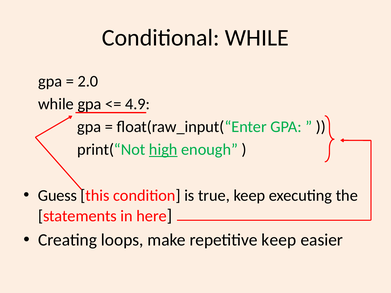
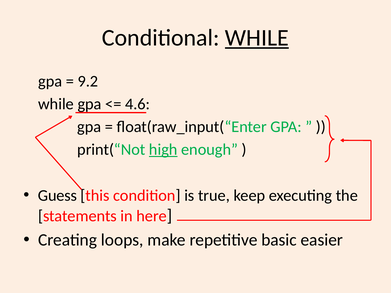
WHILE at (257, 38) underline: none -> present
2.0: 2.0 -> 9.2
4.9: 4.9 -> 4.6
repetitive keep: keep -> basic
